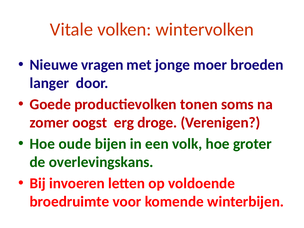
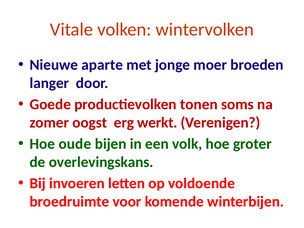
vragen: vragen -> aparte
droge: droge -> werkt
